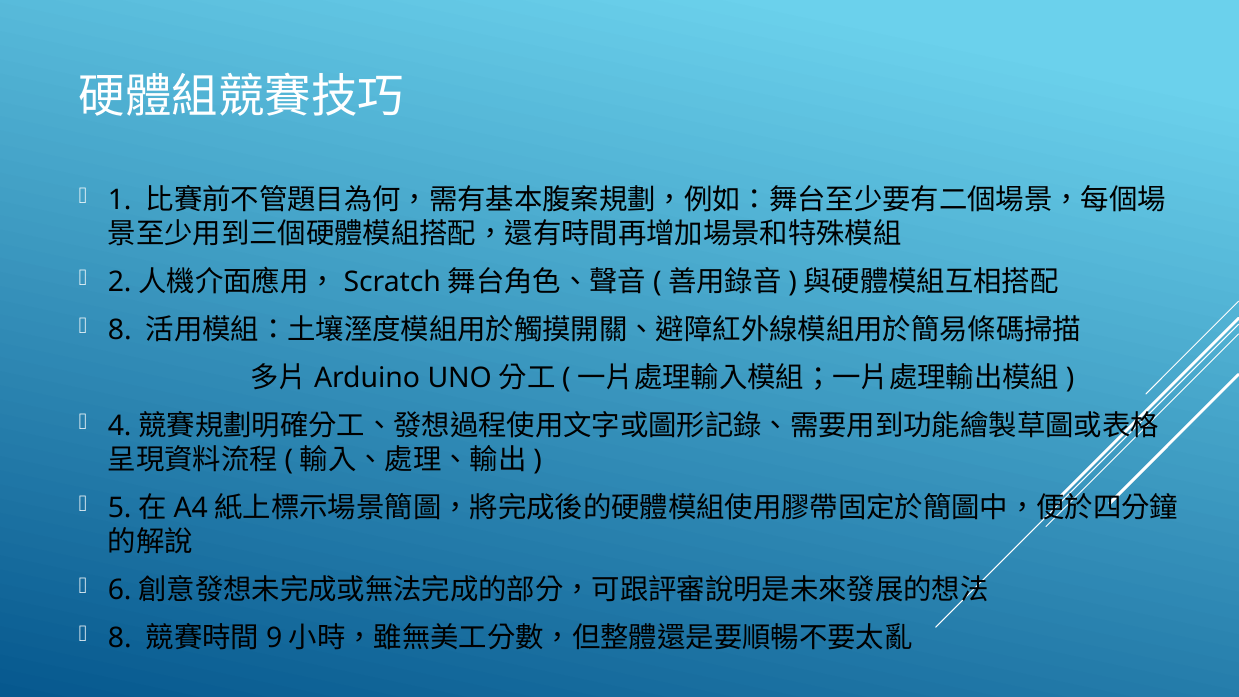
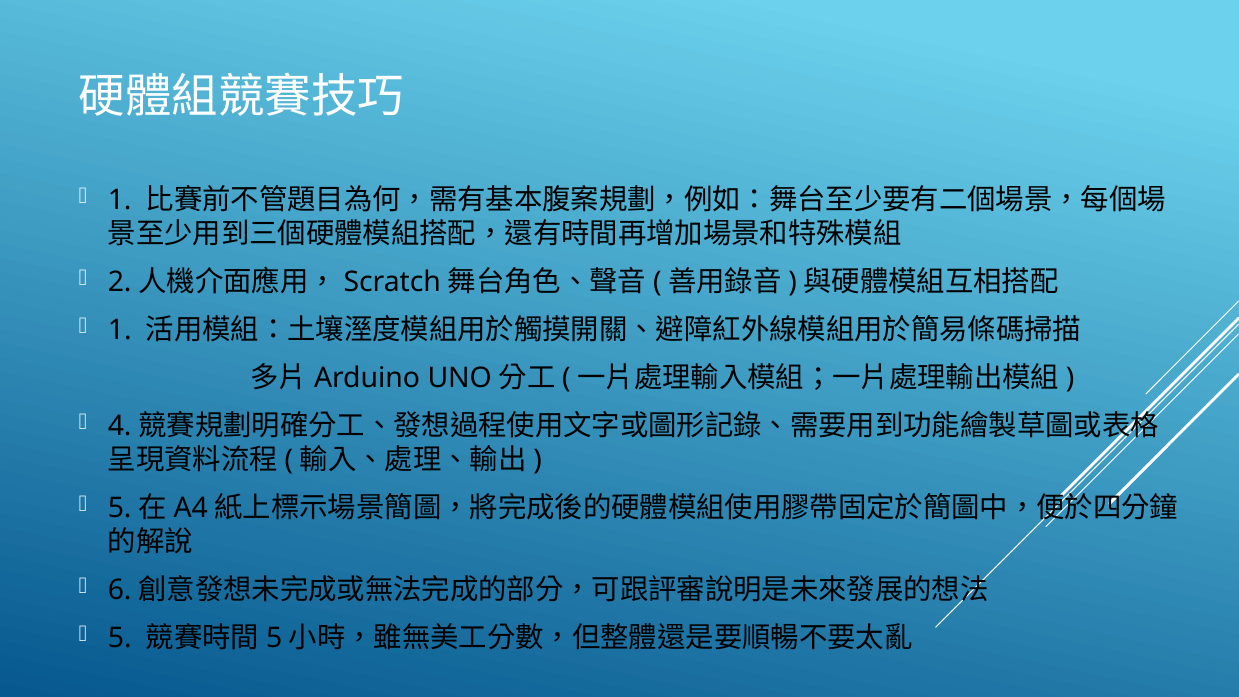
8 at (120, 330): 8 -> 1
8 at (120, 638): 8 -> 5
9 at (274, 638): 9 -> 5
